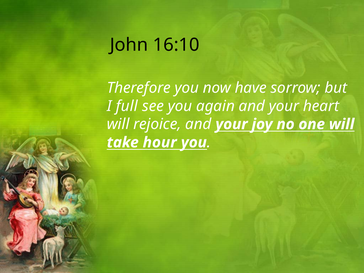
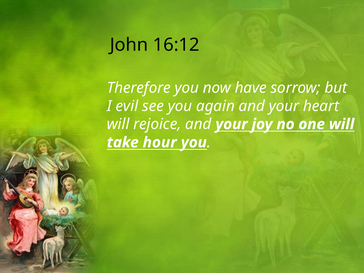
16:10: 16:10 -> 16:12
full: full -> evil
